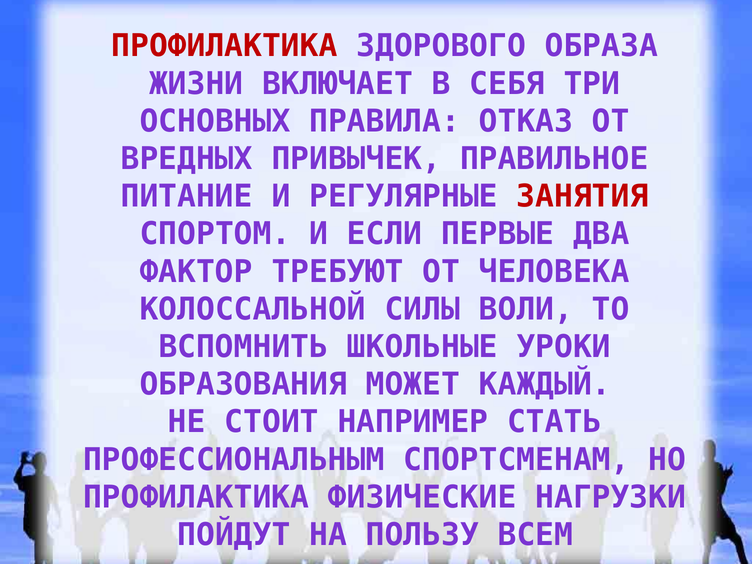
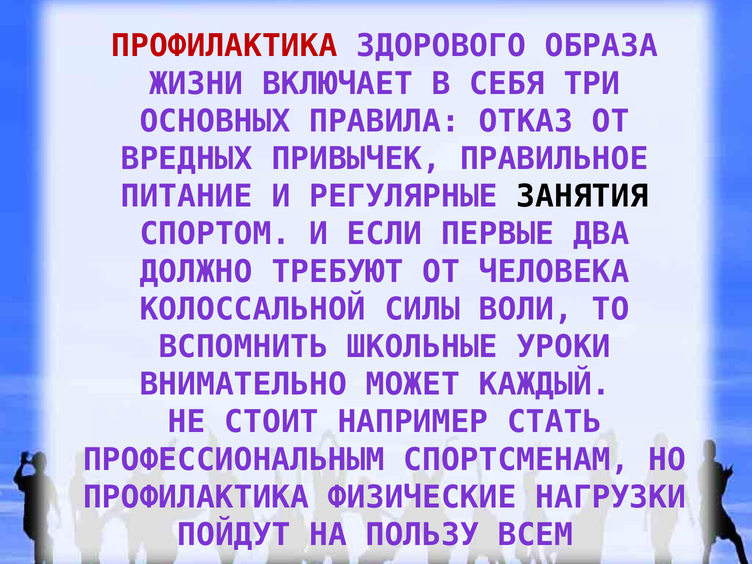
ЗАНЯТИЯ colour: red -> black
ФАКТОР: ФАКТОР -> ДОЛЖНО
ОБРАЗОВАНИЯ: ОБРАЗОВАНИЯ -> ВНИМАТЕЛЬНО
